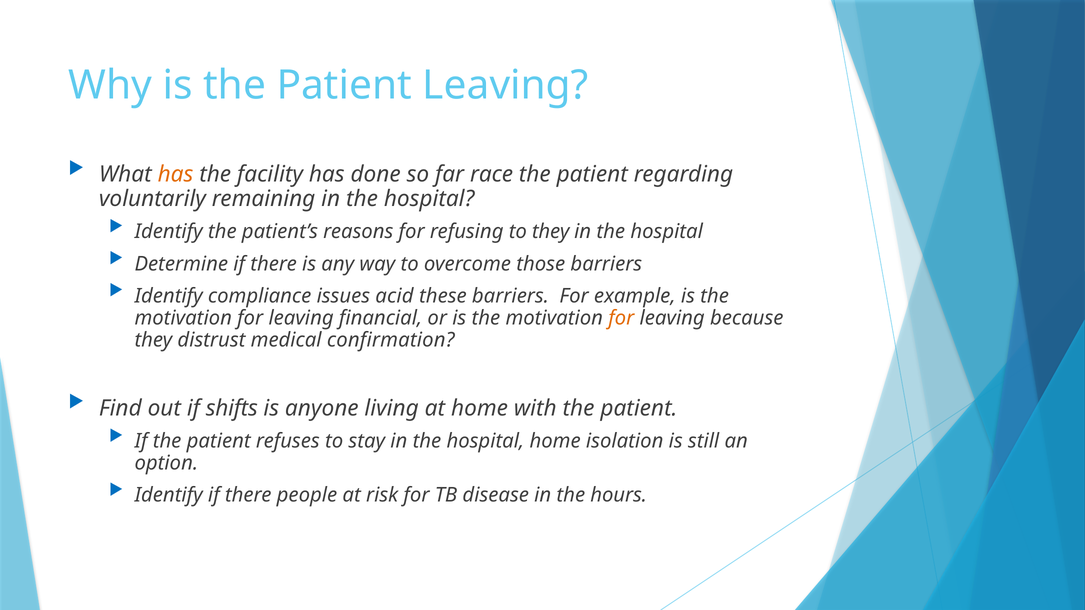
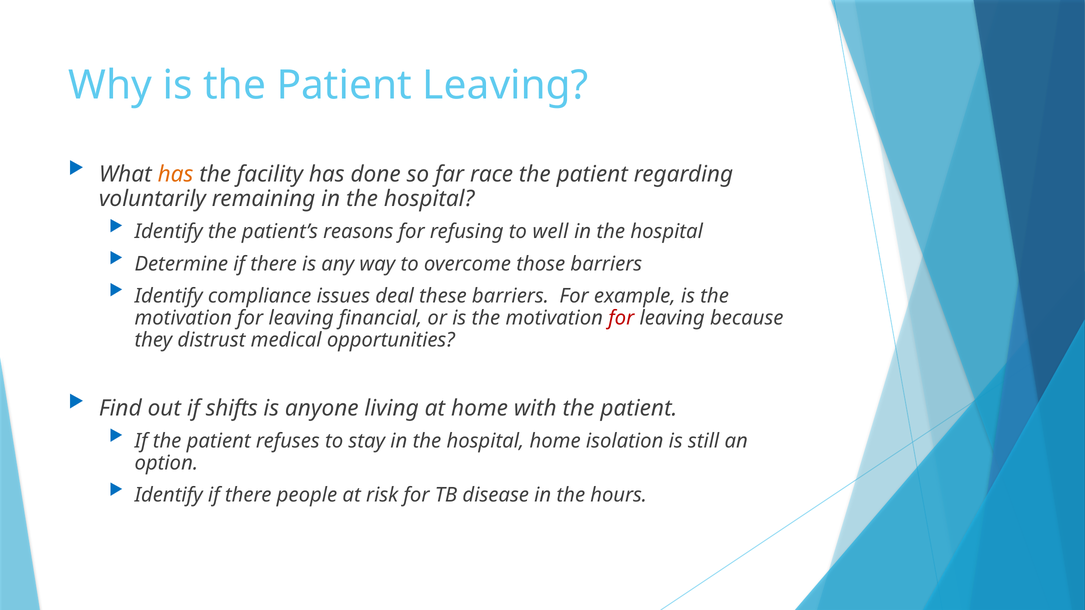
to they: they -> well
acid: acid -> deal
for at (621, 318) colour: orange -> red
confirmation: confirmation -> opportunities
